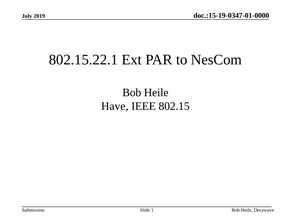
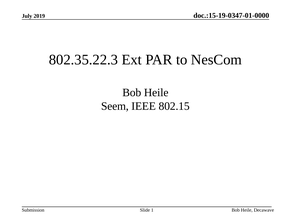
802.15.22.1: 802.15.22.1 -> 802.35.22.3
Have: Have -> Seem
